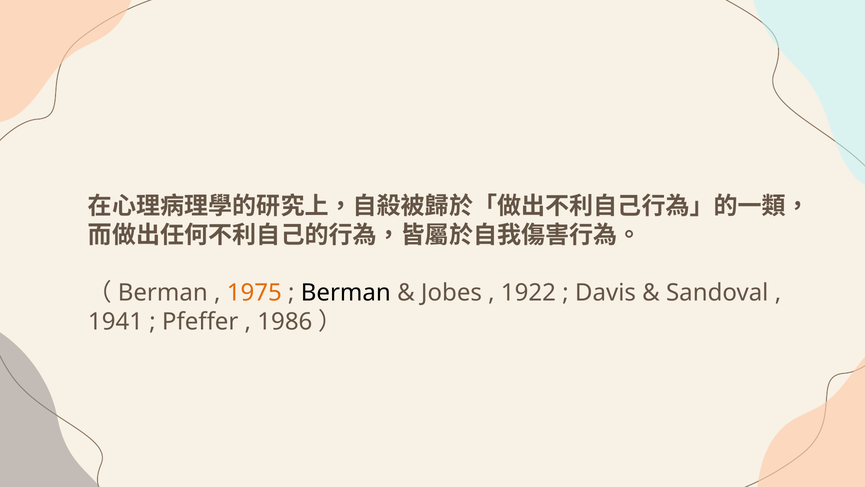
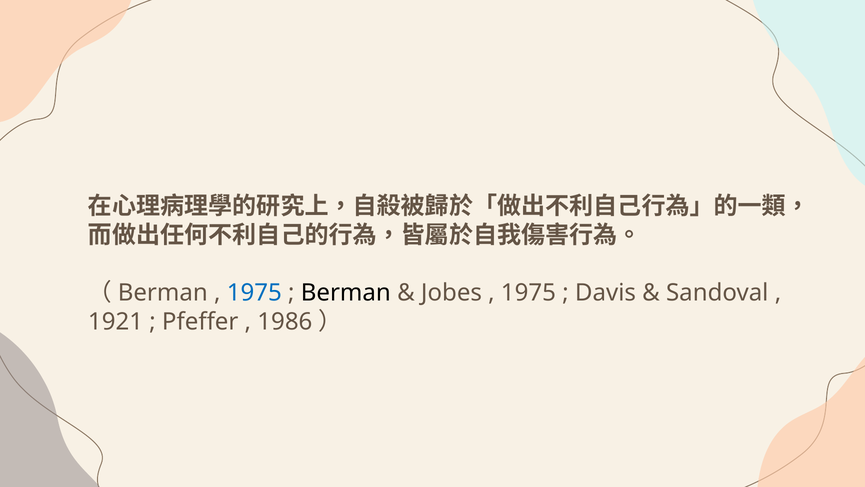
1975 at (254, 293) colour: orange -> blue
1922 at (528, 293): 1922 -> 1975
1941: 1941 -> 1921
